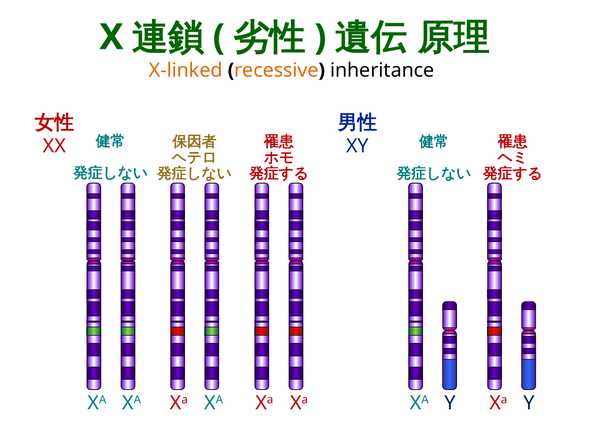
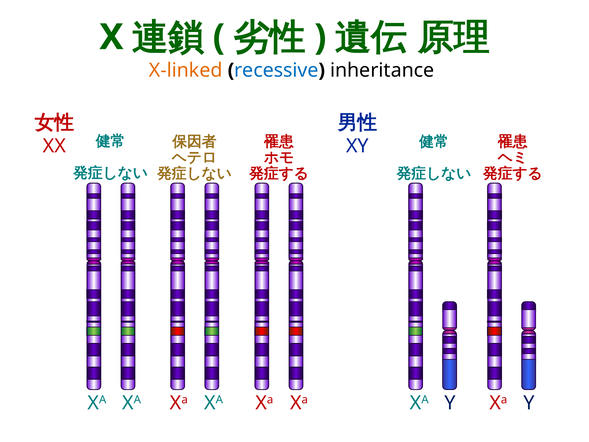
recessive colour: orange -> blue
